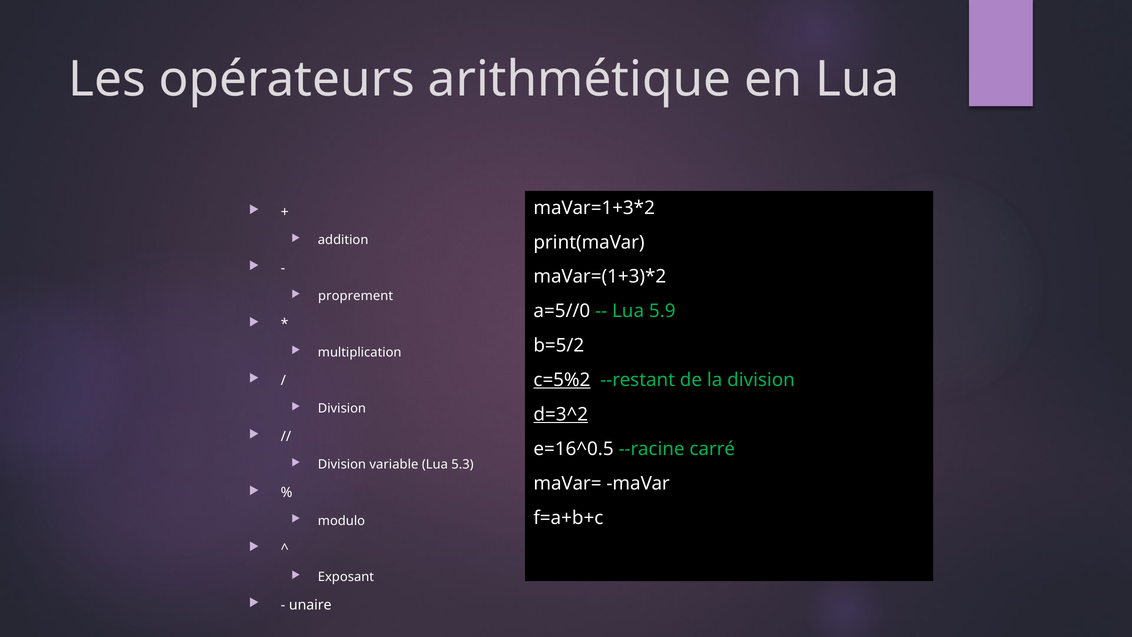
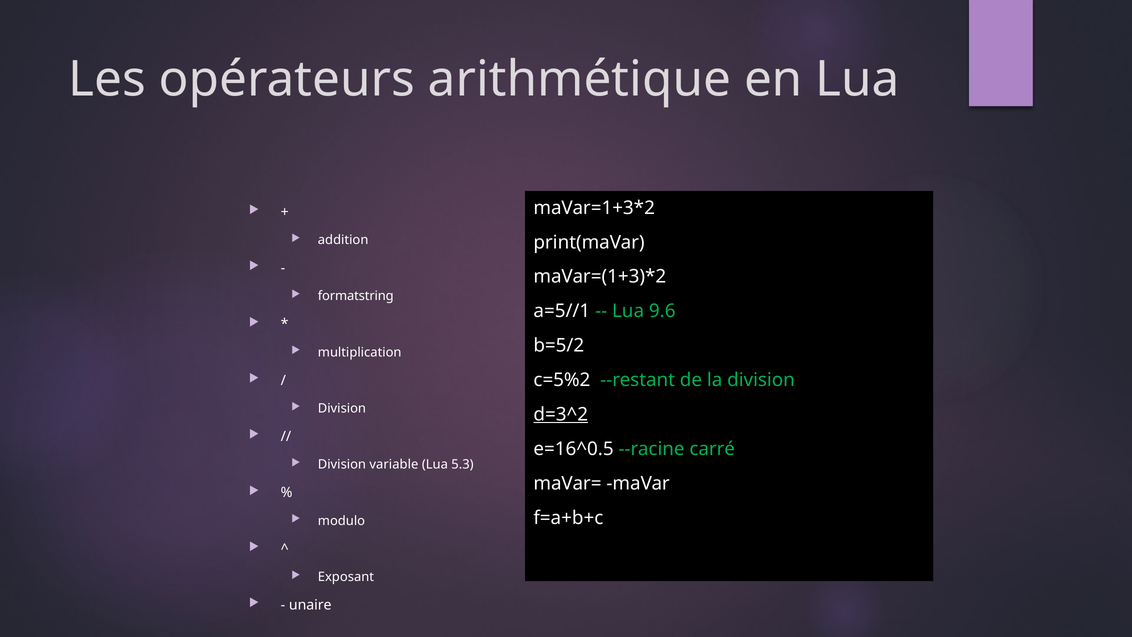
proprement: proprement -> formatstring
a=5//0: a=5//0 -> a=5//1
5.9: 5.9 -> 9.6
c=5%2 underline: present -> none
